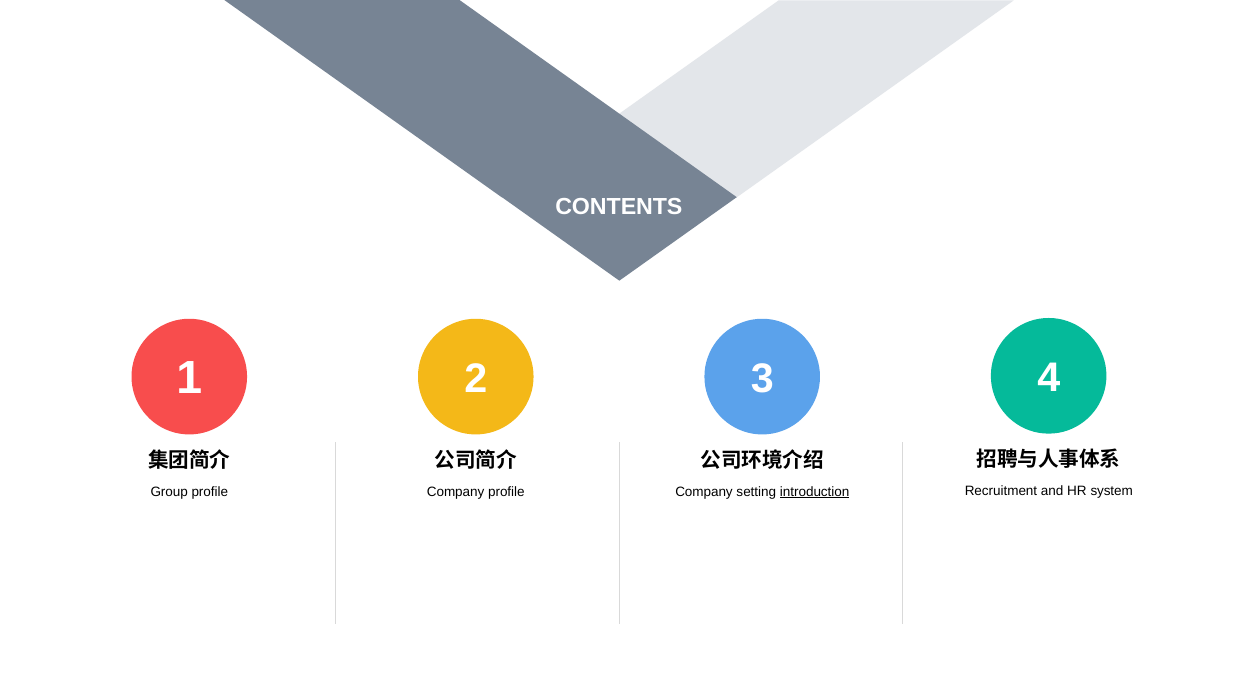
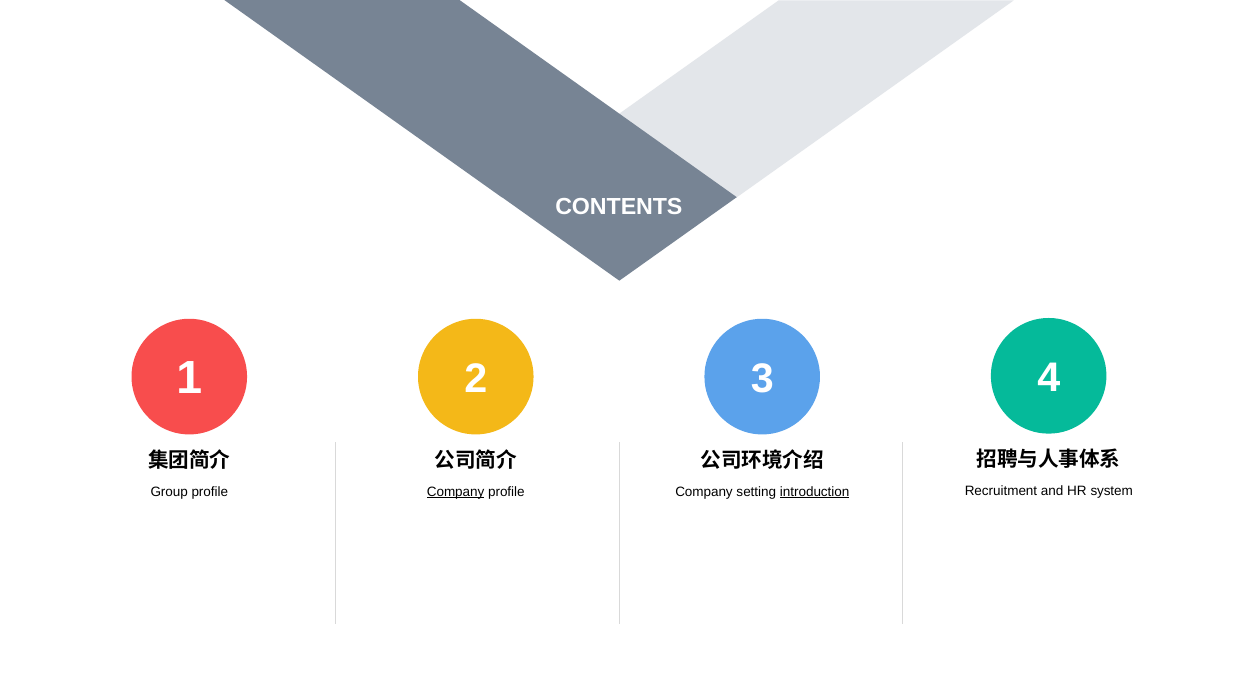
Company at (456, 491) underline: none -> present
